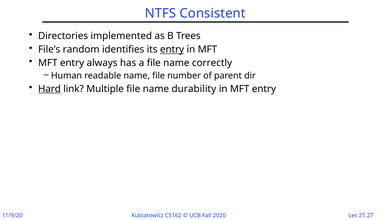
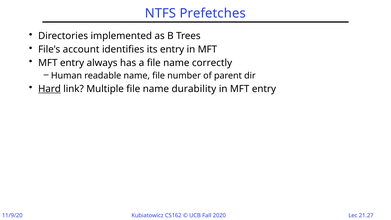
Consistent: Consistent -> Prefetches
random: random -> account
entry at (172, 49) underline: present -> none
